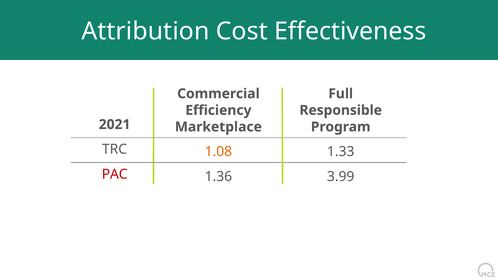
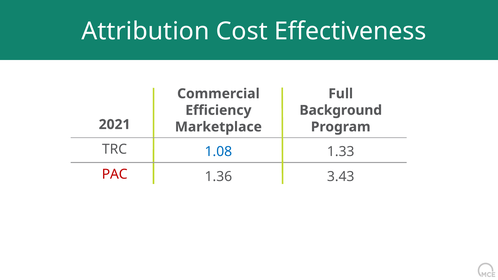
Responsible: Responsible -> Background
1.08 colour: orange -> blue
3.99: 3.99 -> 3.43
